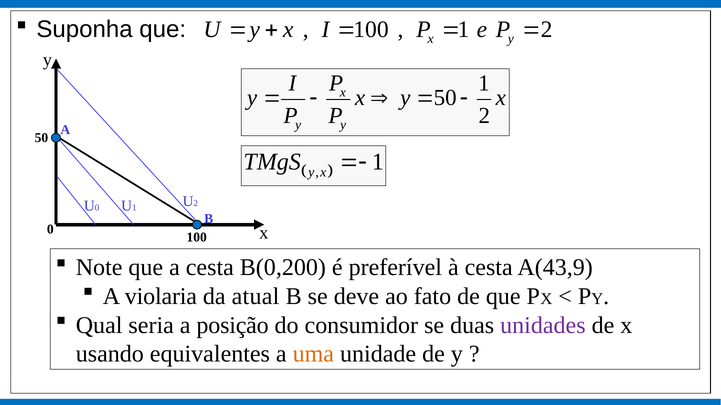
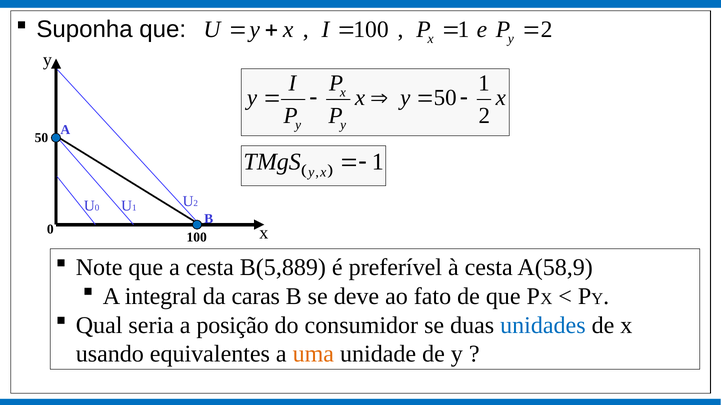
B(0,200: B(0,200 -> B(5,889
A(43,9: A(43,9 -> A(58,9
violaria: violaria -> integral
atual: atual -> caras
unidades colour: purple -> blue
